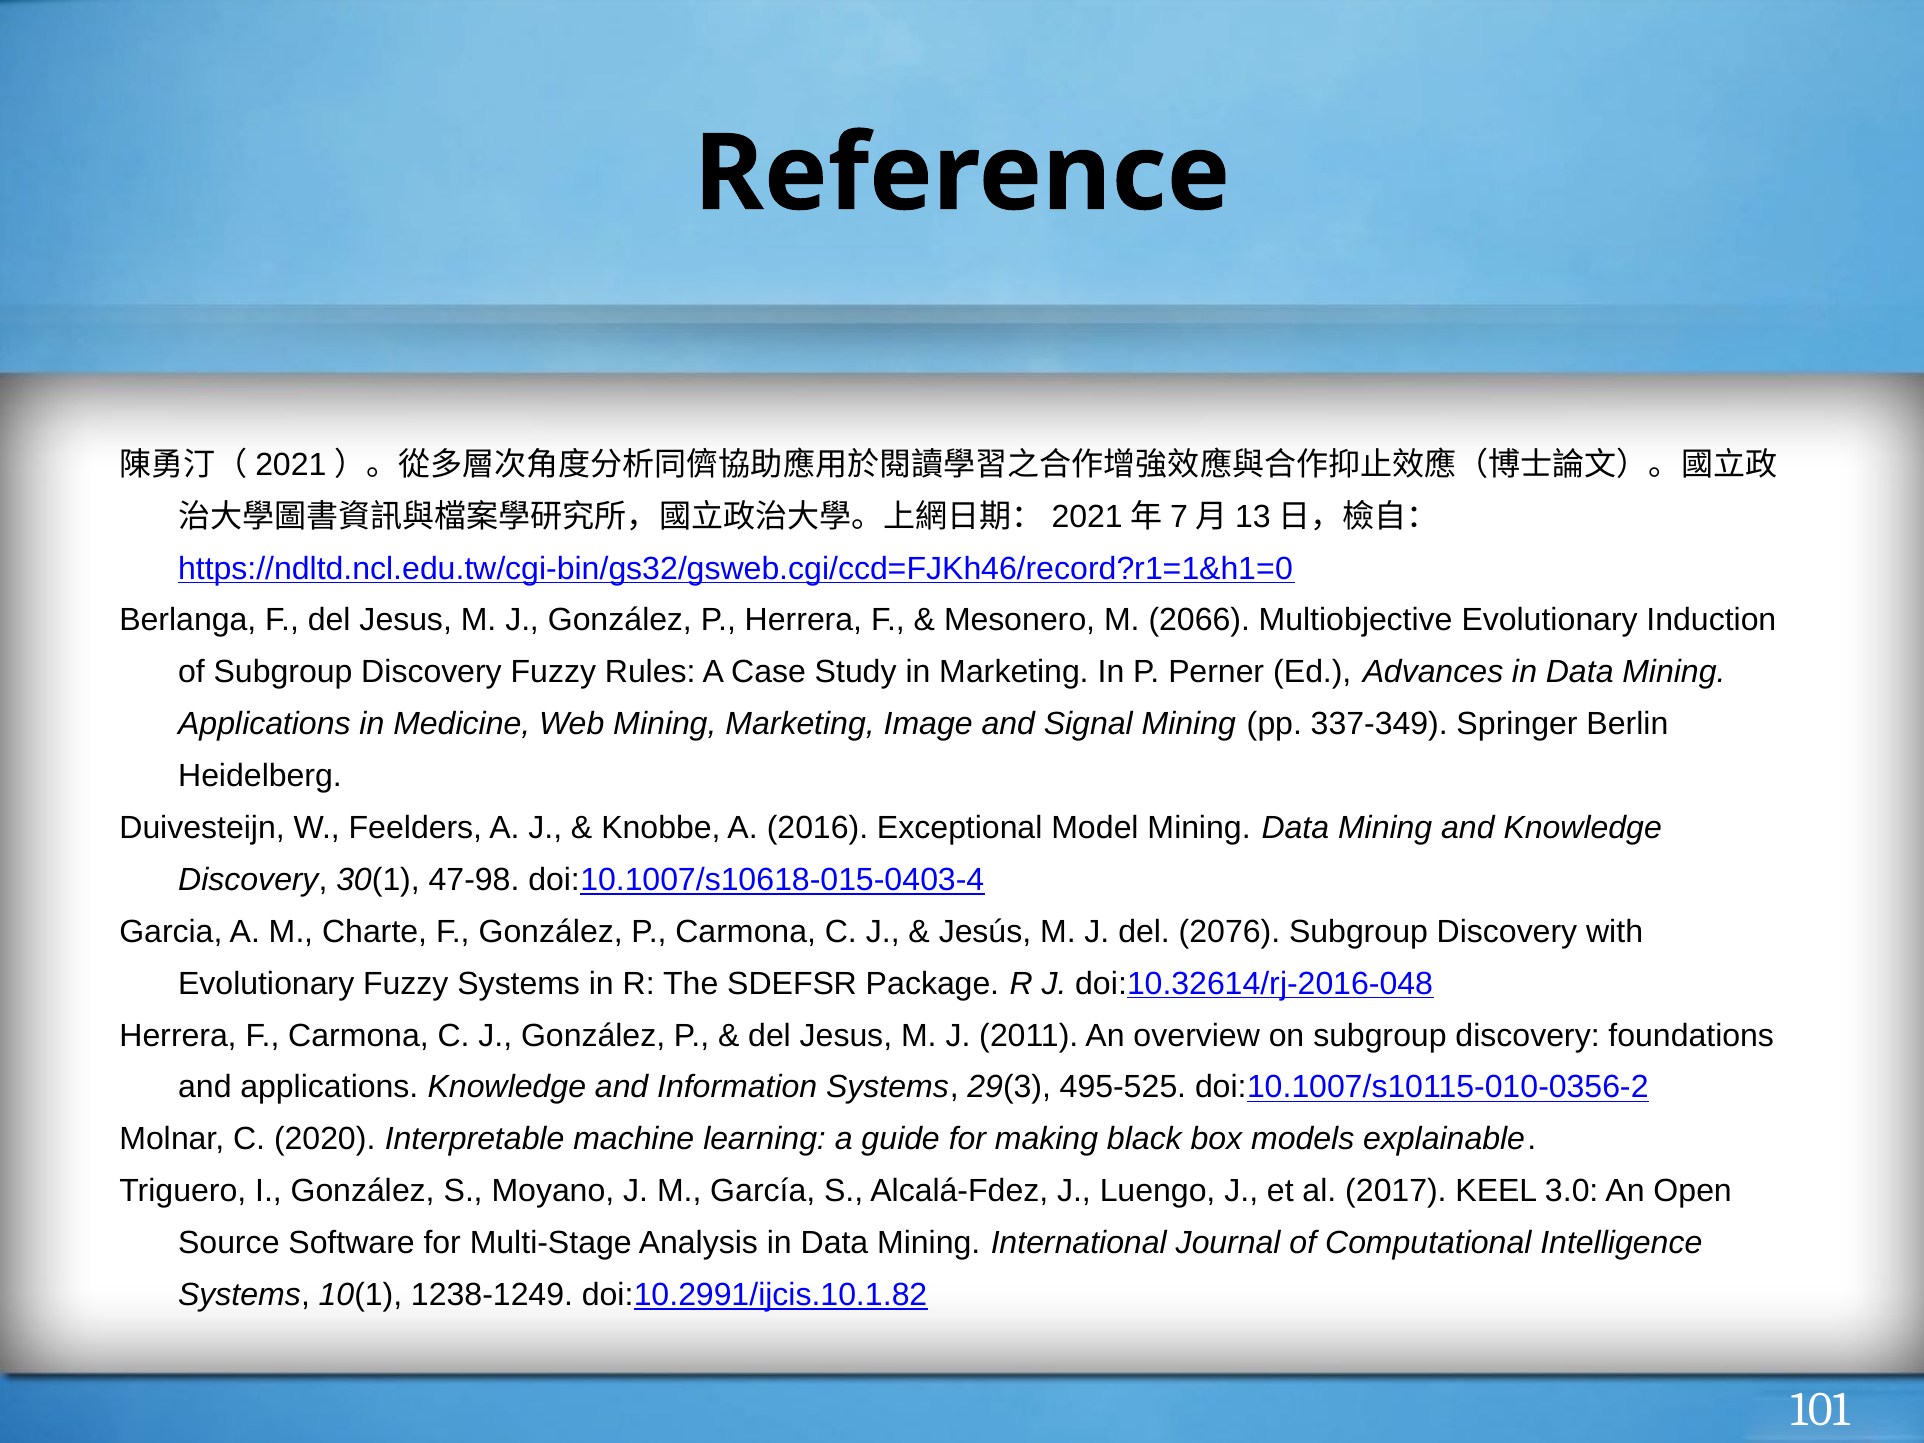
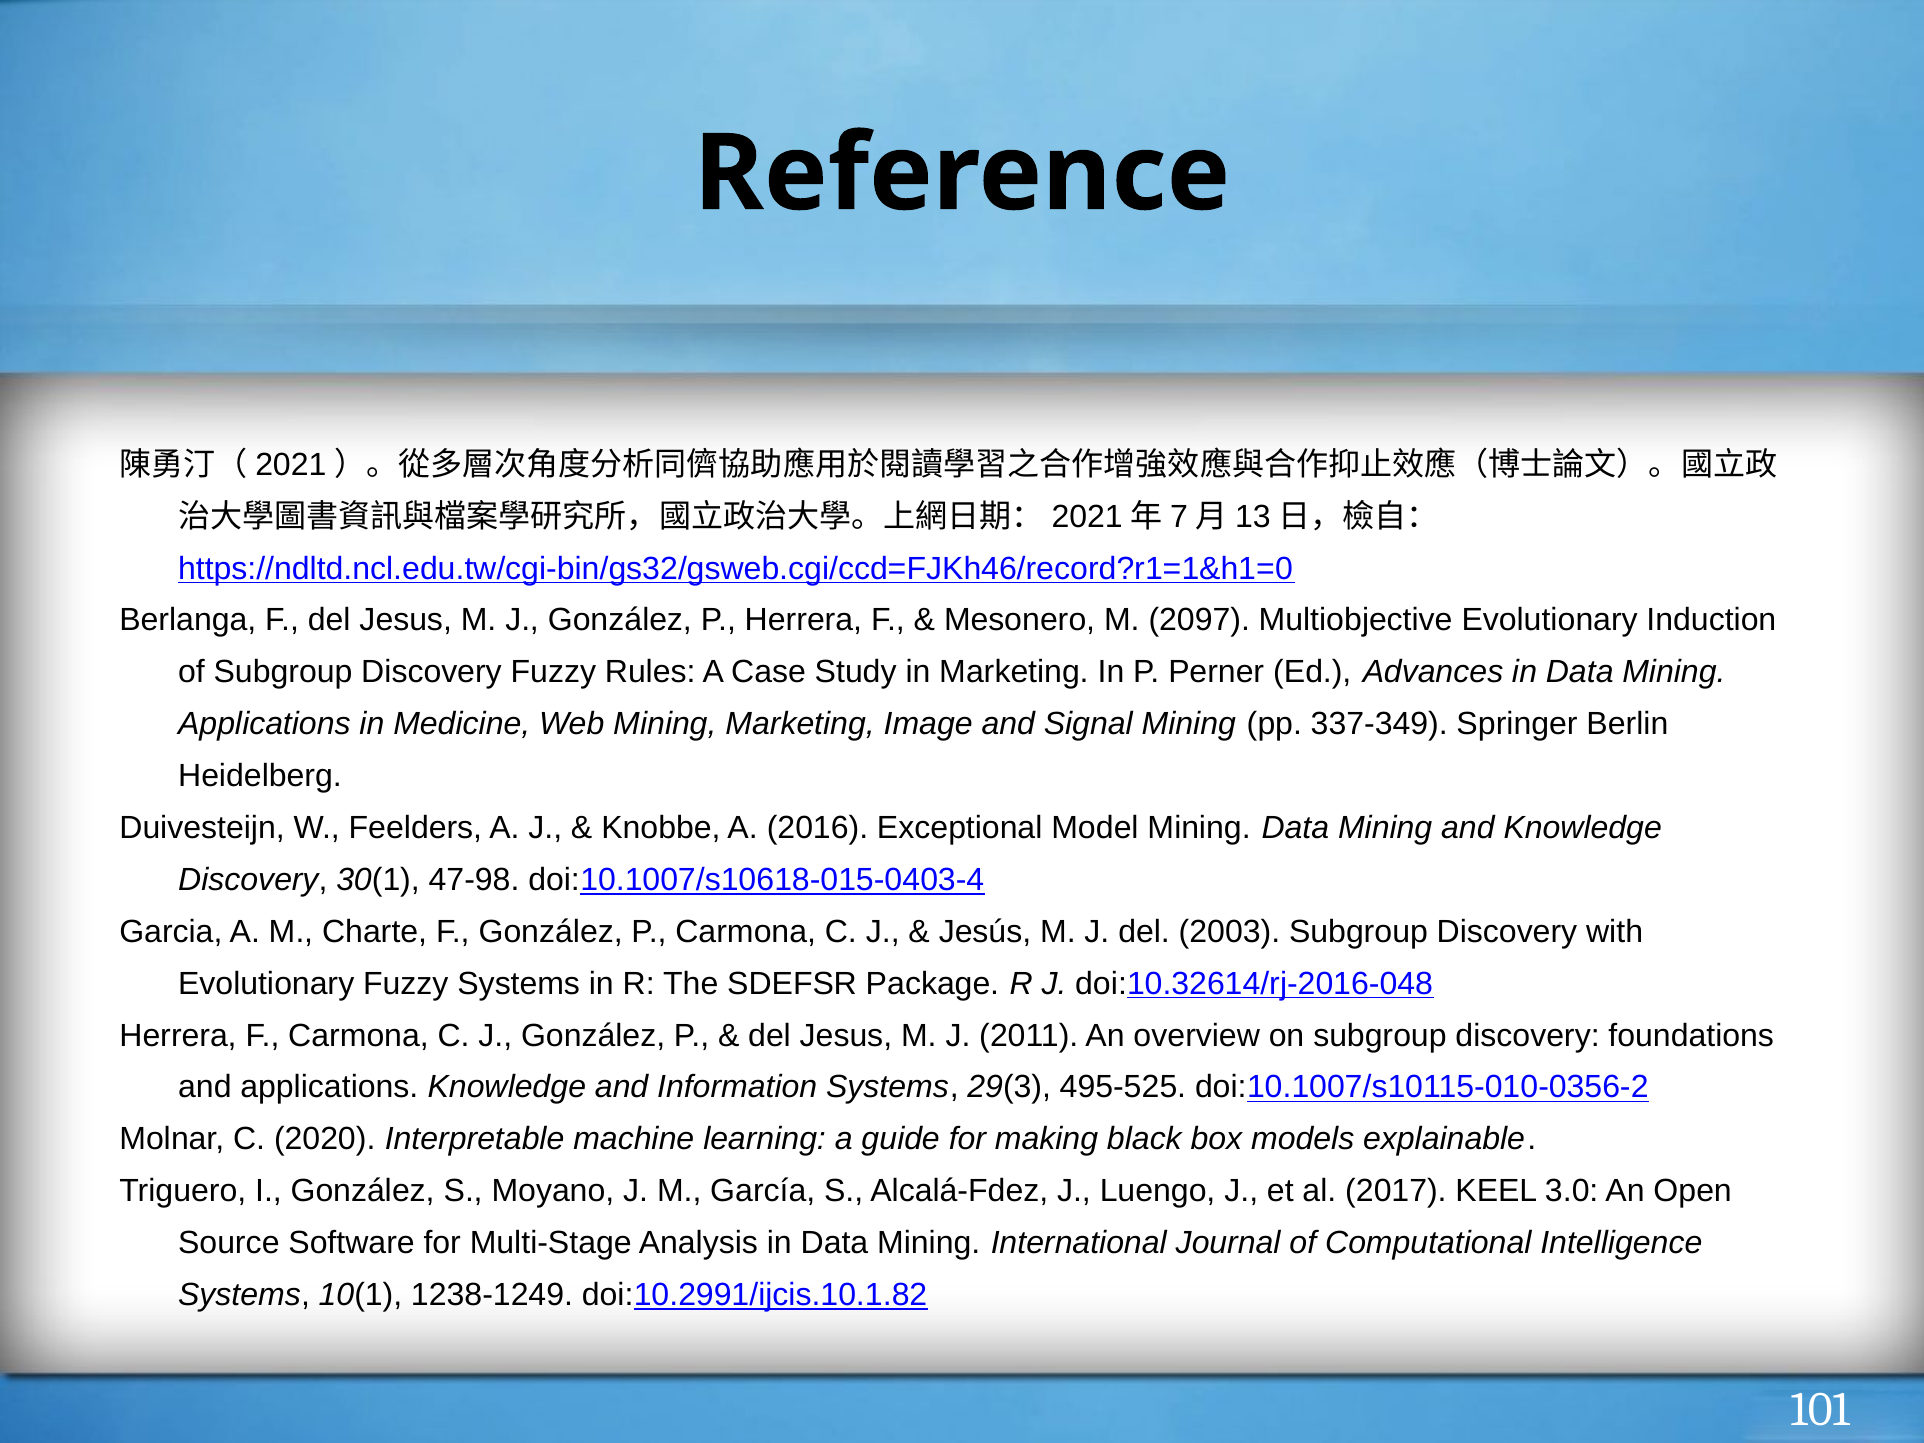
2066: 2066 -> 2097
2076: 2076 -> 2003
